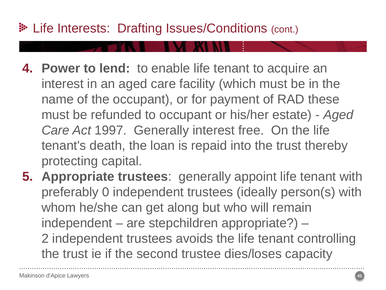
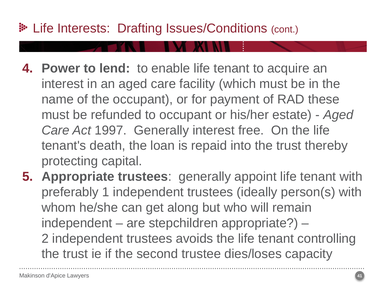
0: 0 -> 1
